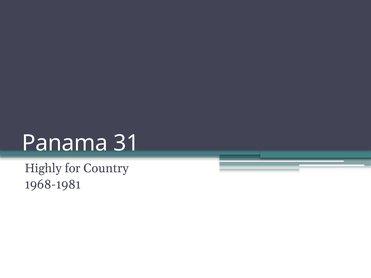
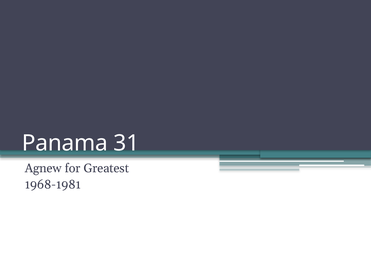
Highly: Highly -> Agnew
Country: Country -> Greatest
